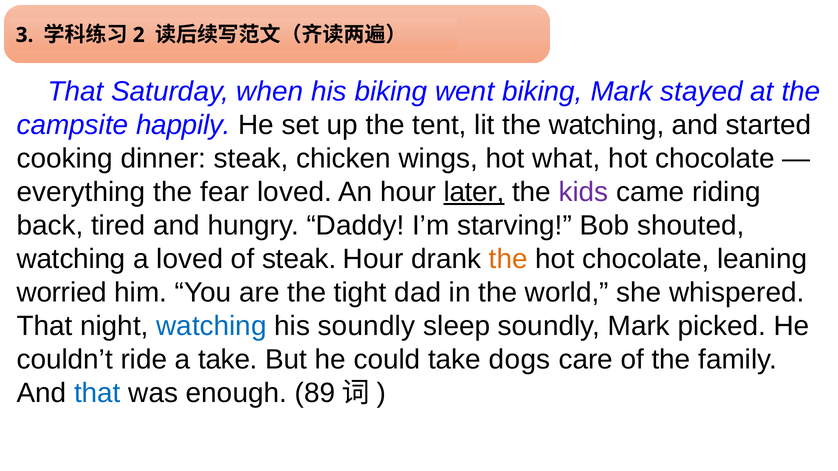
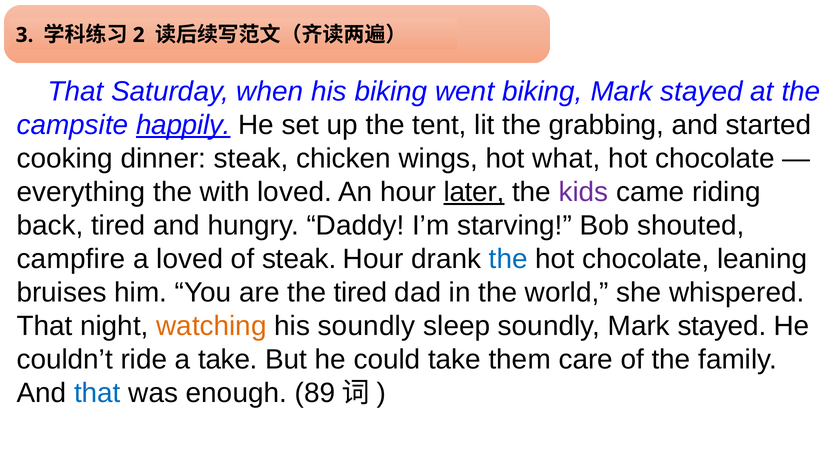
happily underline: none -> present
the watching: watching -> grabbing
fear: fear -> with
watching at (71, 259): watching -> campfire
the at (508, 259) colour: orange -> blue
worried: worried -> bruises
the tight: tight -> tired
watching at (211, 326) colour: blue -> orange
soundly Mark picked: picked -> stayed
dogs: dogs -> them
